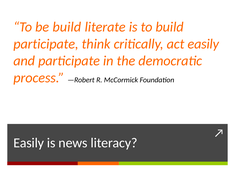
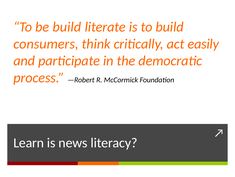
participate at (46, 44): participate -> consumers
Easily at (29, 142): Easily -> Learn
